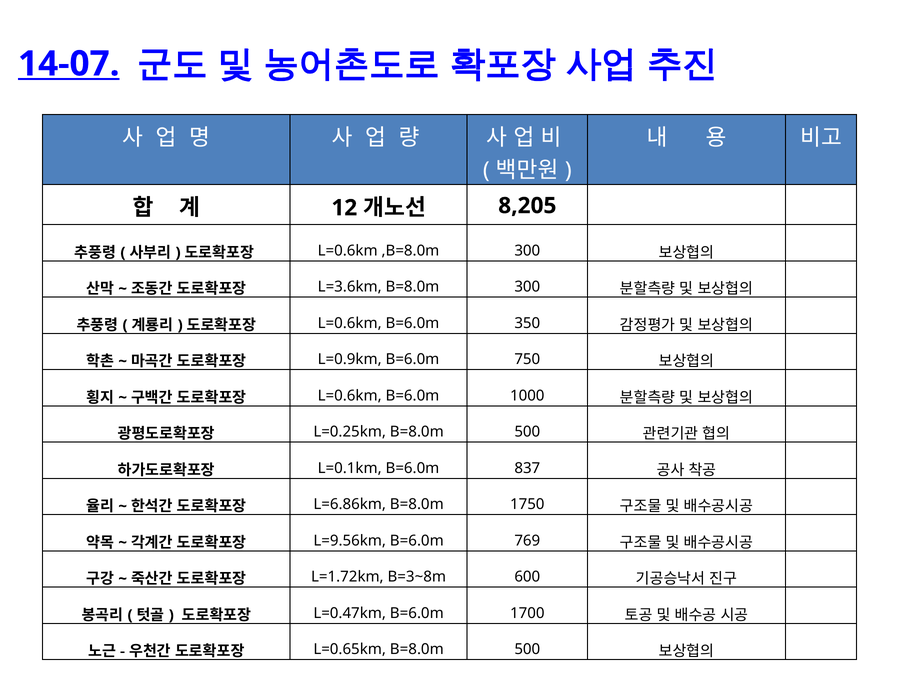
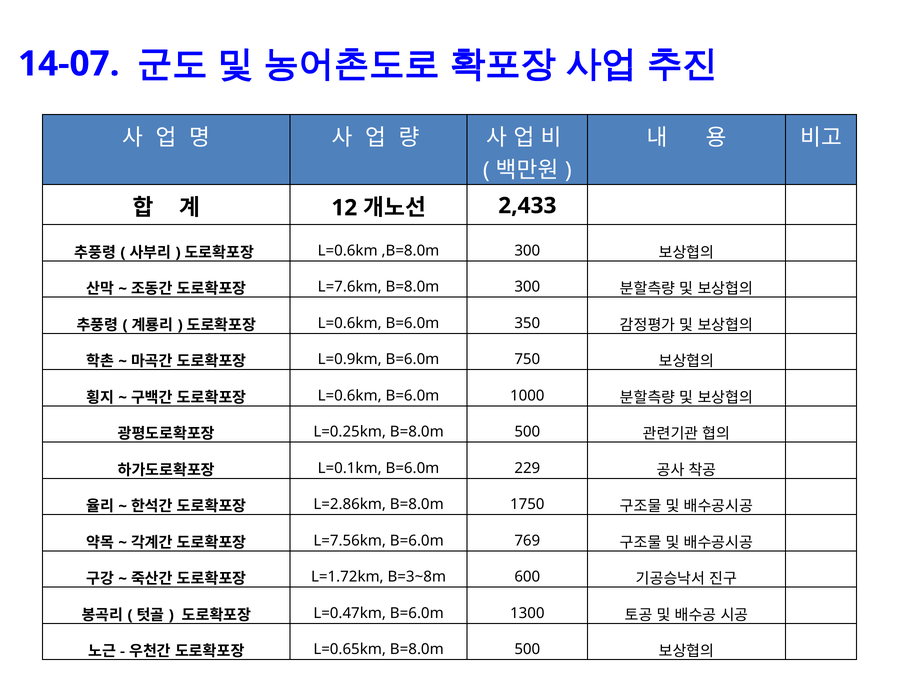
14-07 underline: present -> none
8,205: 8,205 -> 2,433
L=3.6km: L=3.6km -> L=7.6km
837: 837 -> 229
L=6.86km: L=6.86km -> L=2.86km
L=9.56km: L=9.56km -> L=7.56km
1700: 1700 -> 1300
